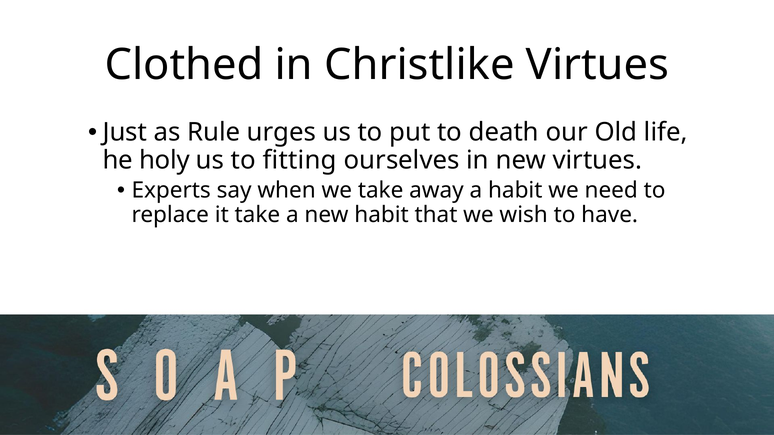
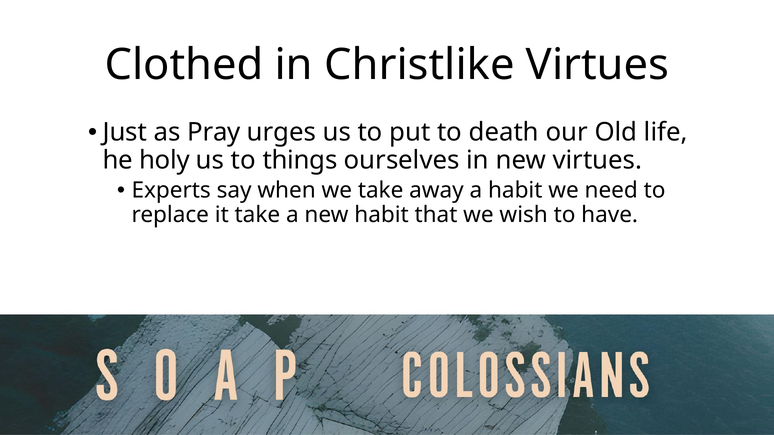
Rule: Rule -> Pray
fitting: fitting -> things
